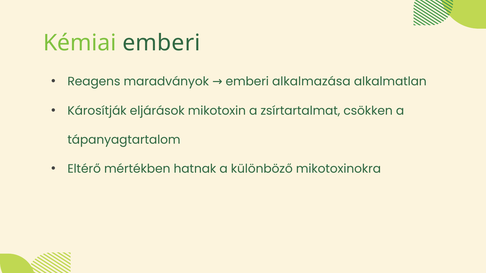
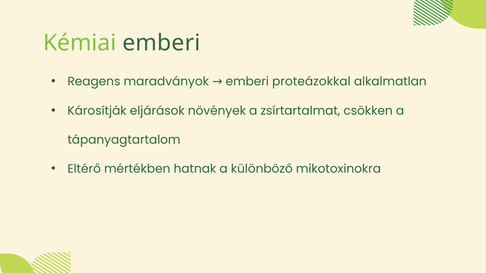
alkalmazása: alkalmazása -> proteázokkal
mikotoxin: mikotoxin -> növények
